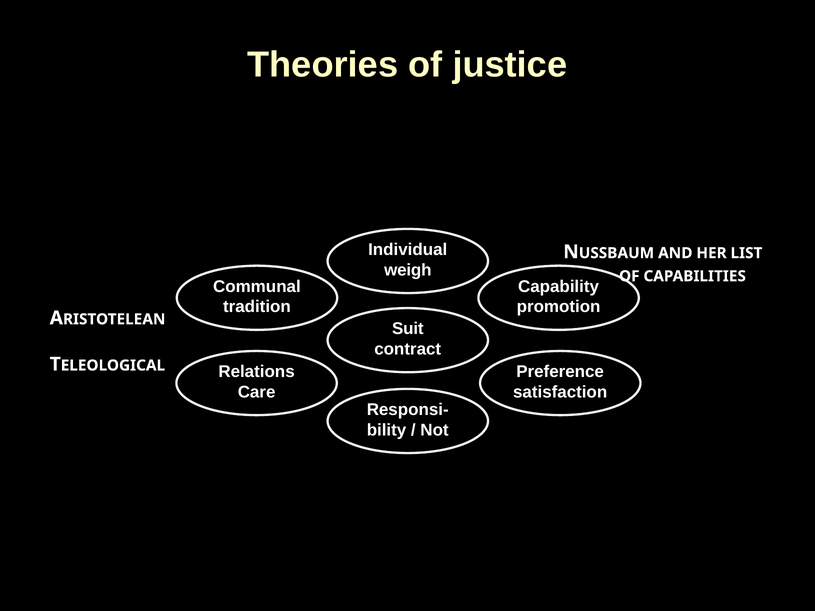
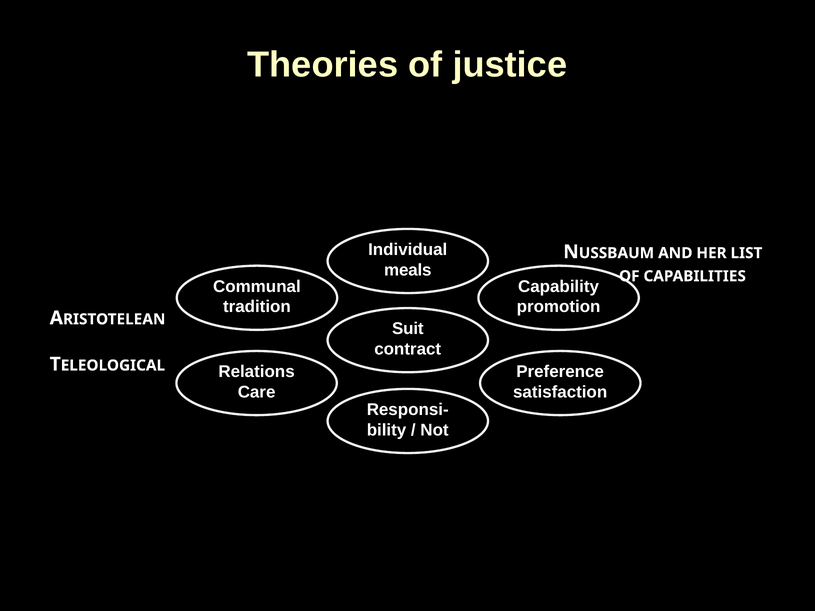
weigh: weigh -> meals
